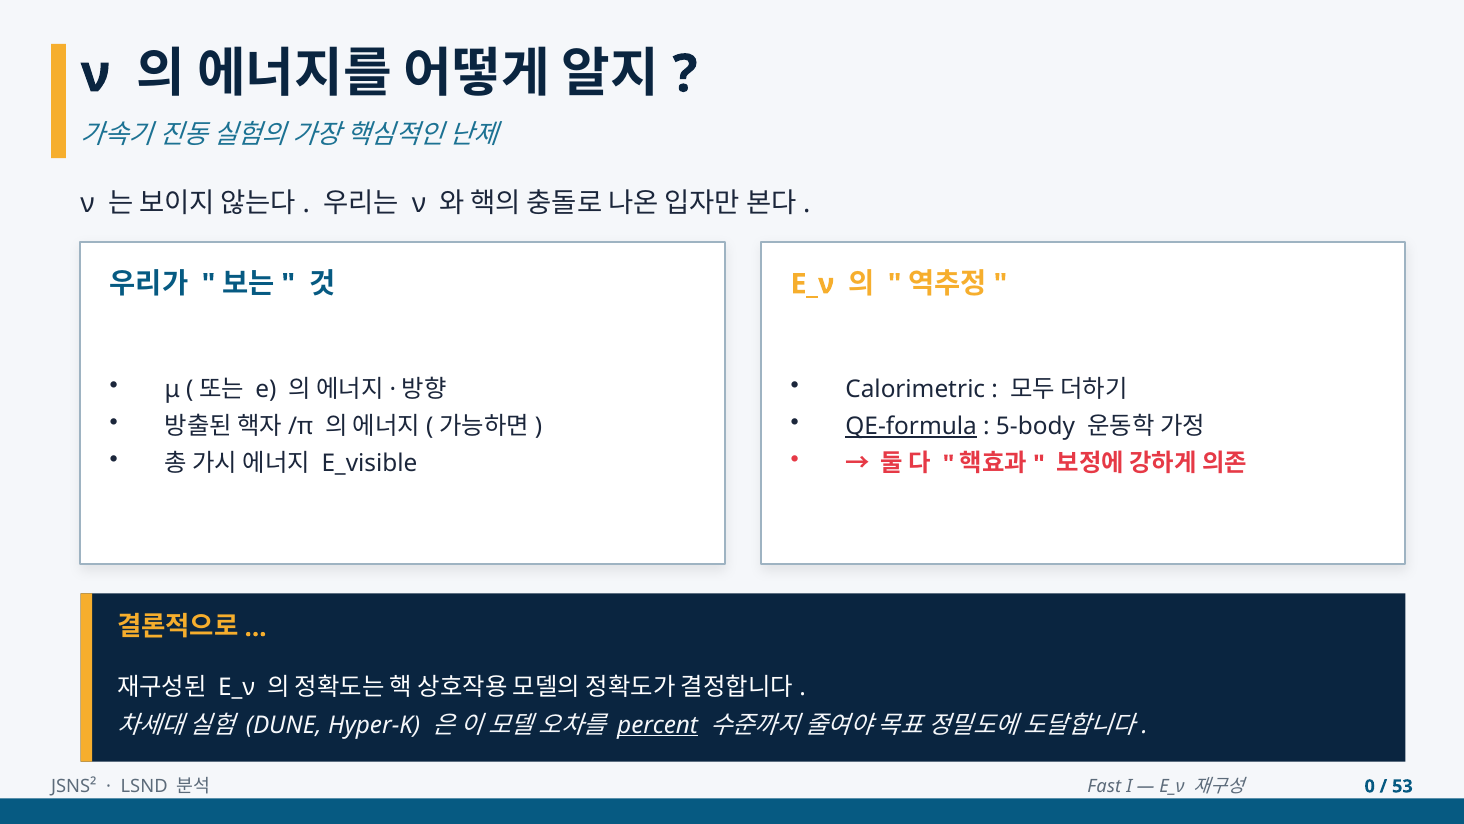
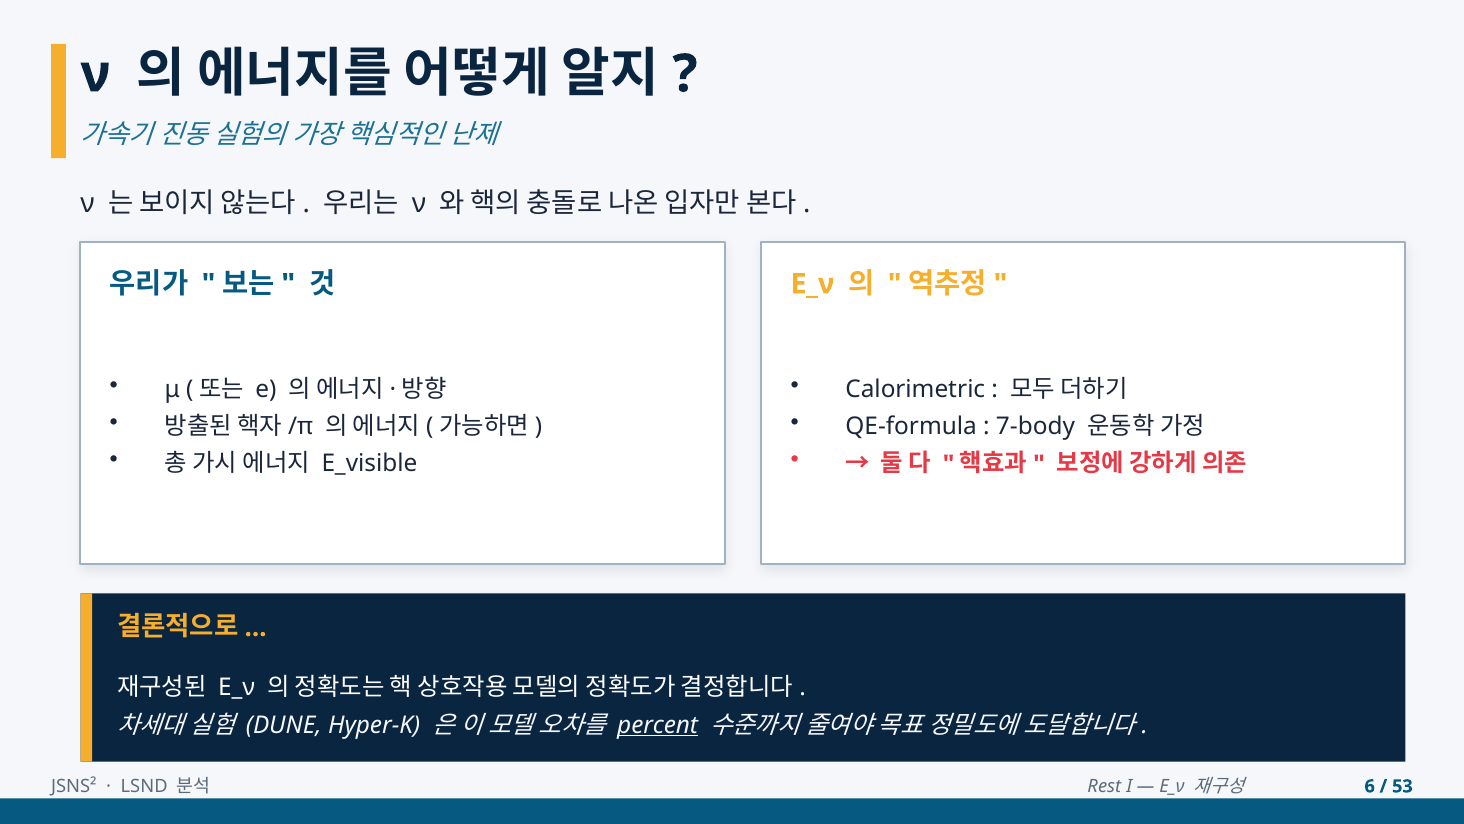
QE-formula underline: present -> none
5-body: 5-body -> 7-body
Fast: Fast -> Rest
0: 0 -> 6
